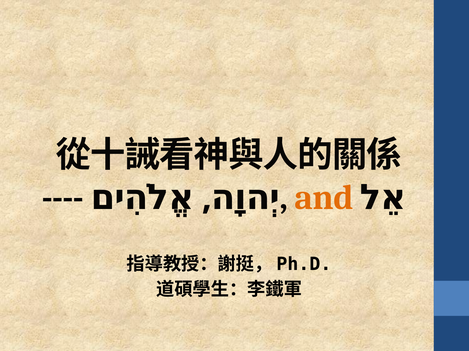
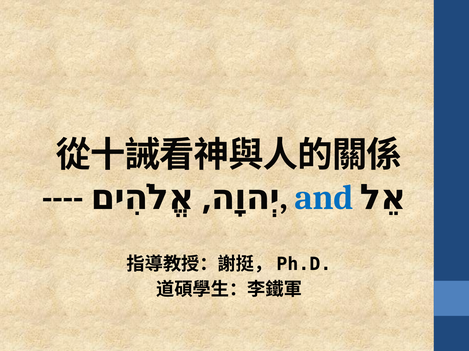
and colour: orange -> blue
